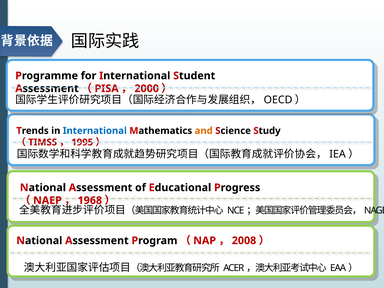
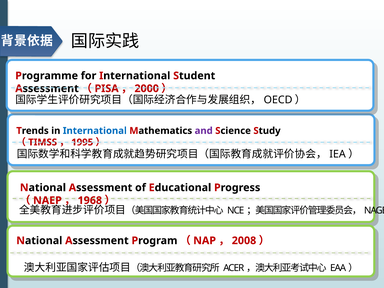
and colour: orange -> purple
